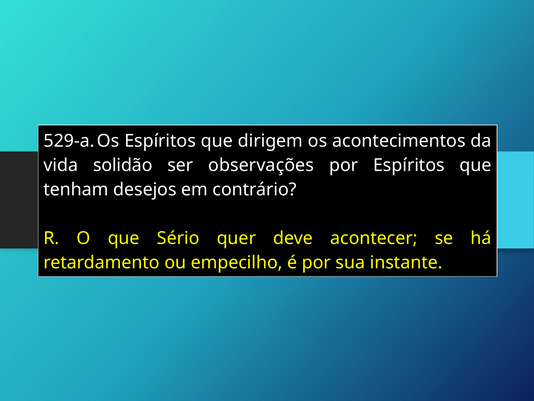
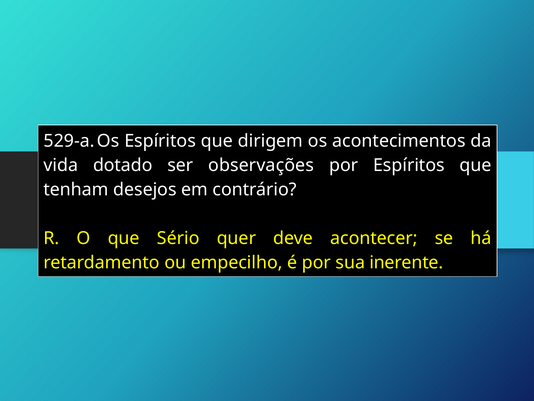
solidão: solidão -> dotado
instante: instante -> inerente
